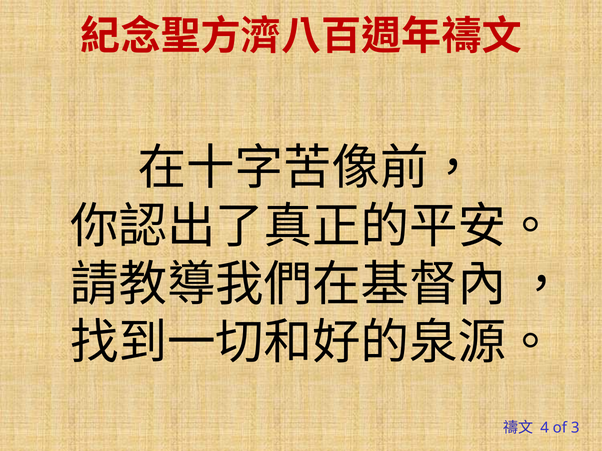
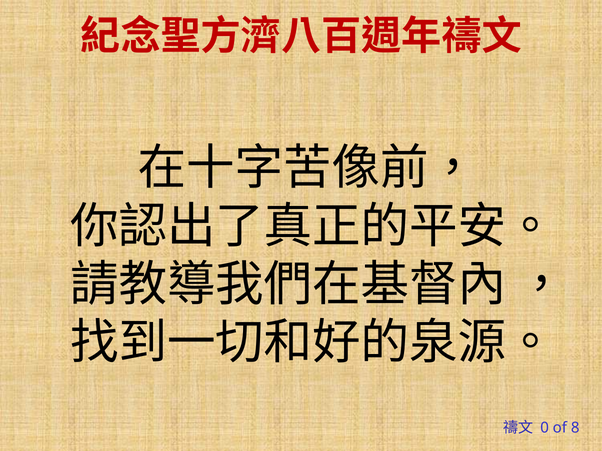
4: 4 -> 0
3: 3 -> 8
